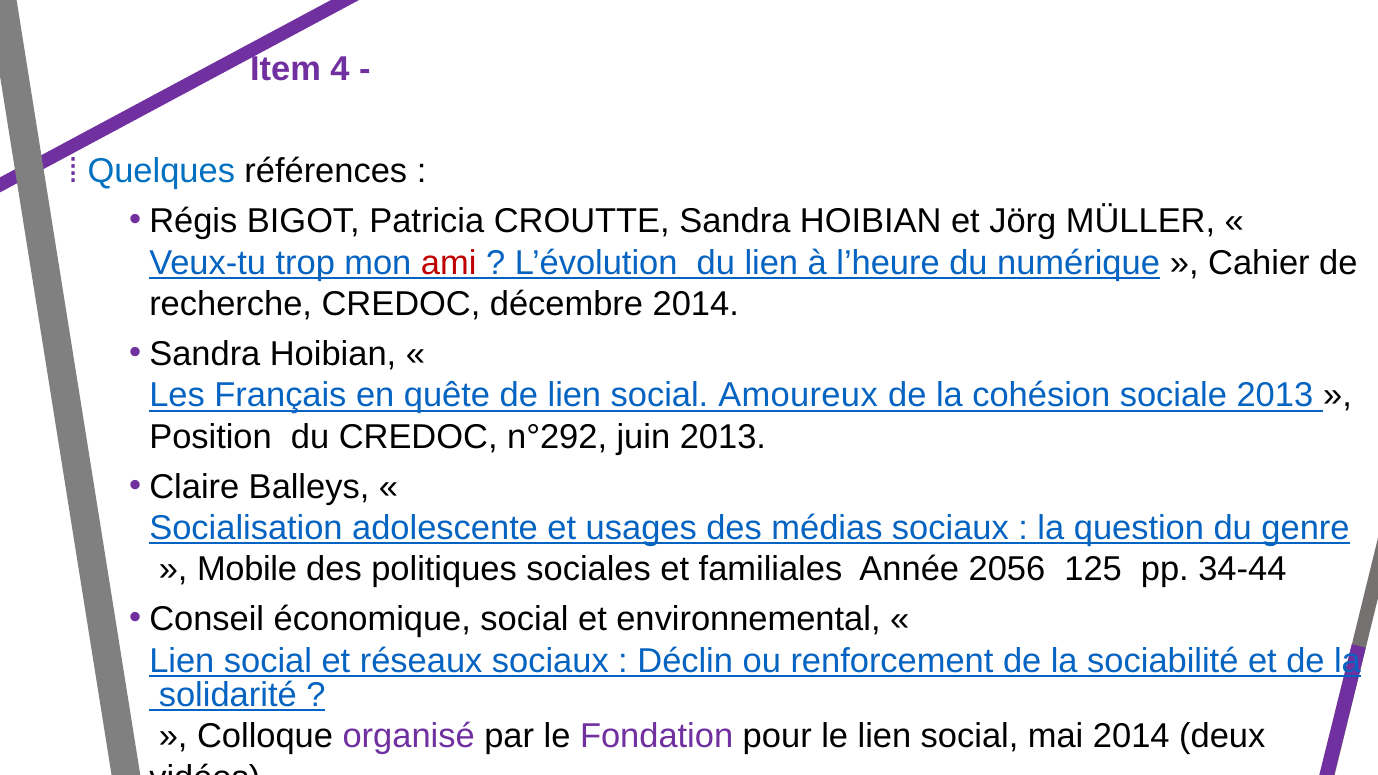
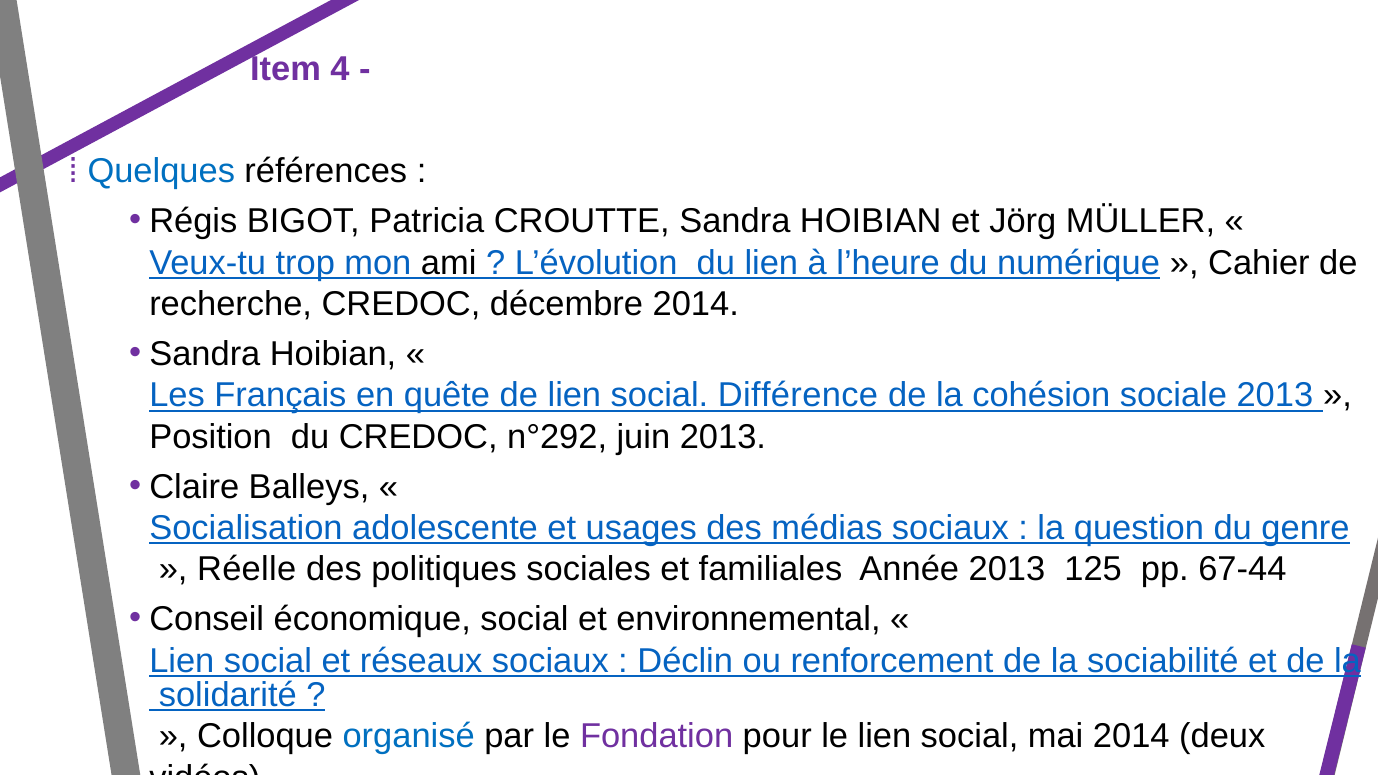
ami colour: red -> black
Amoureux: Amoureux -> Différence
Mobile: Mobile -> Réelle
Année 2056: 2056 -> 2013
34-44: 34-44 -> 67-44
organisé colour: purple -> blue
